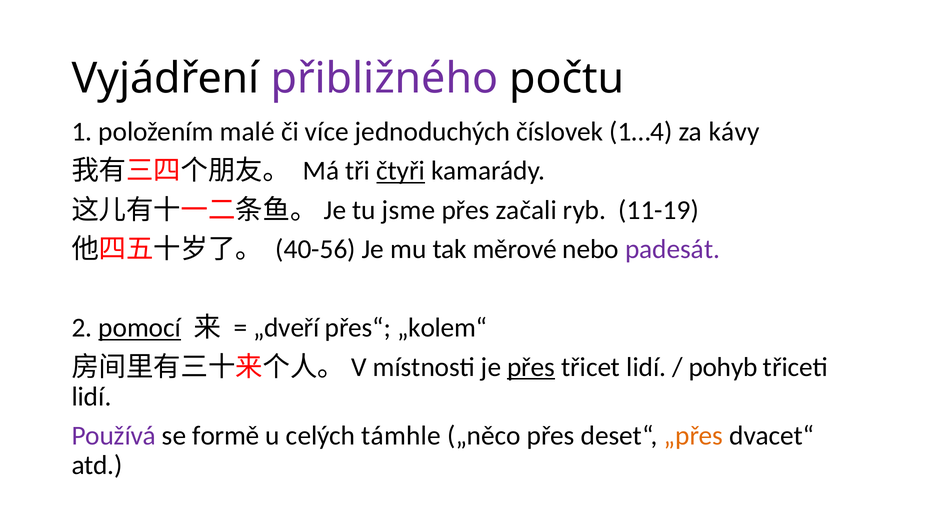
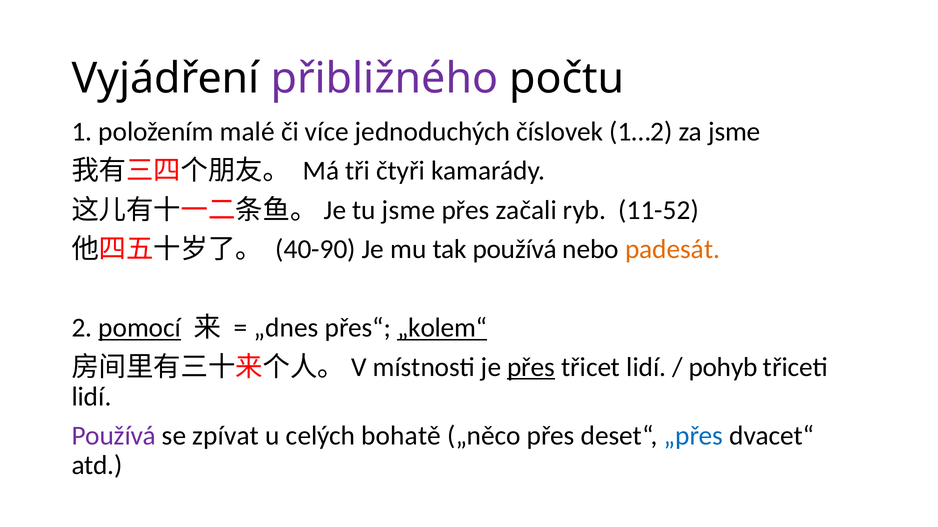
1…4: 1…4 -> 1…2
za kávy: kávy -> jsme
čtyři underline: present -> none
11-19: 11-19 -> 11-52
40-56: 40-56 -> 40-90
tak měrové: měrové -> používá
padesát colour: purple -> orange
„dveří: „dveří -> „dnes
„kolem“ underline: none -> present
formě: formě -> zpívat
támhle: támhle -> bohatě
„přes colour: orange -> blue
